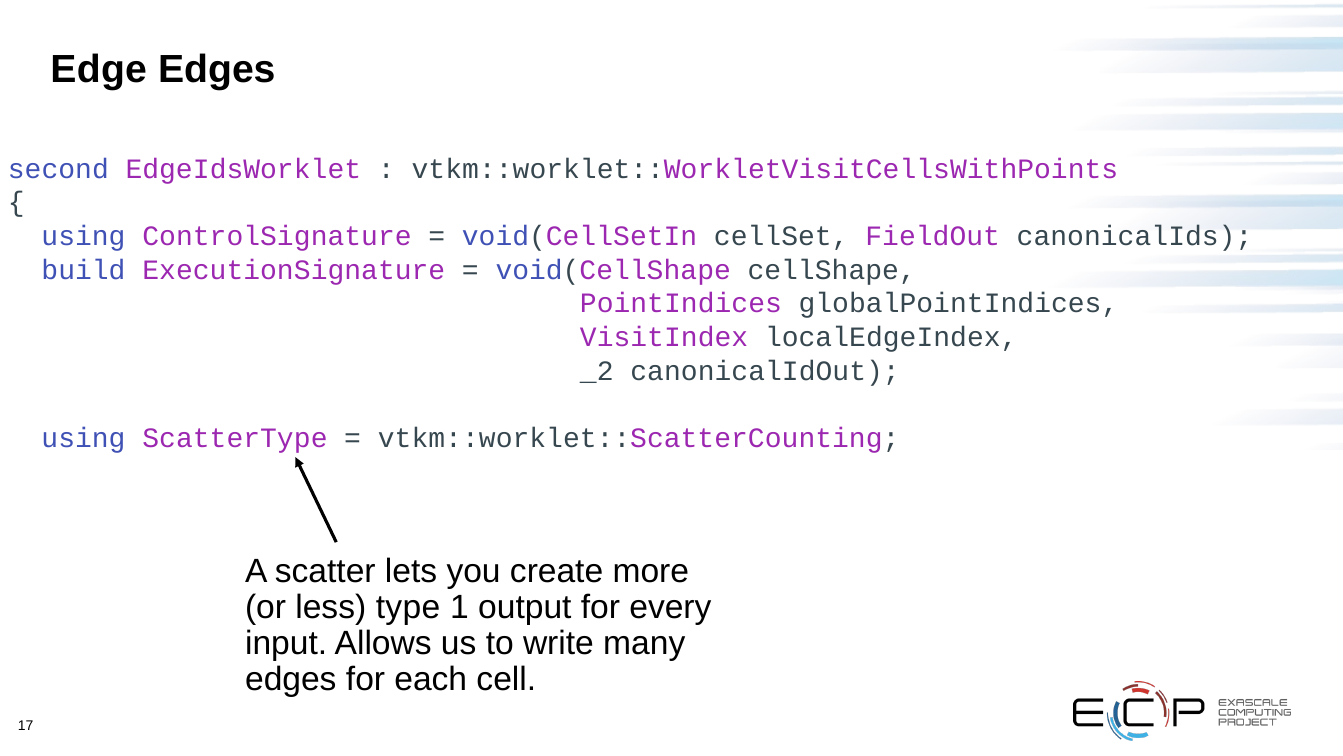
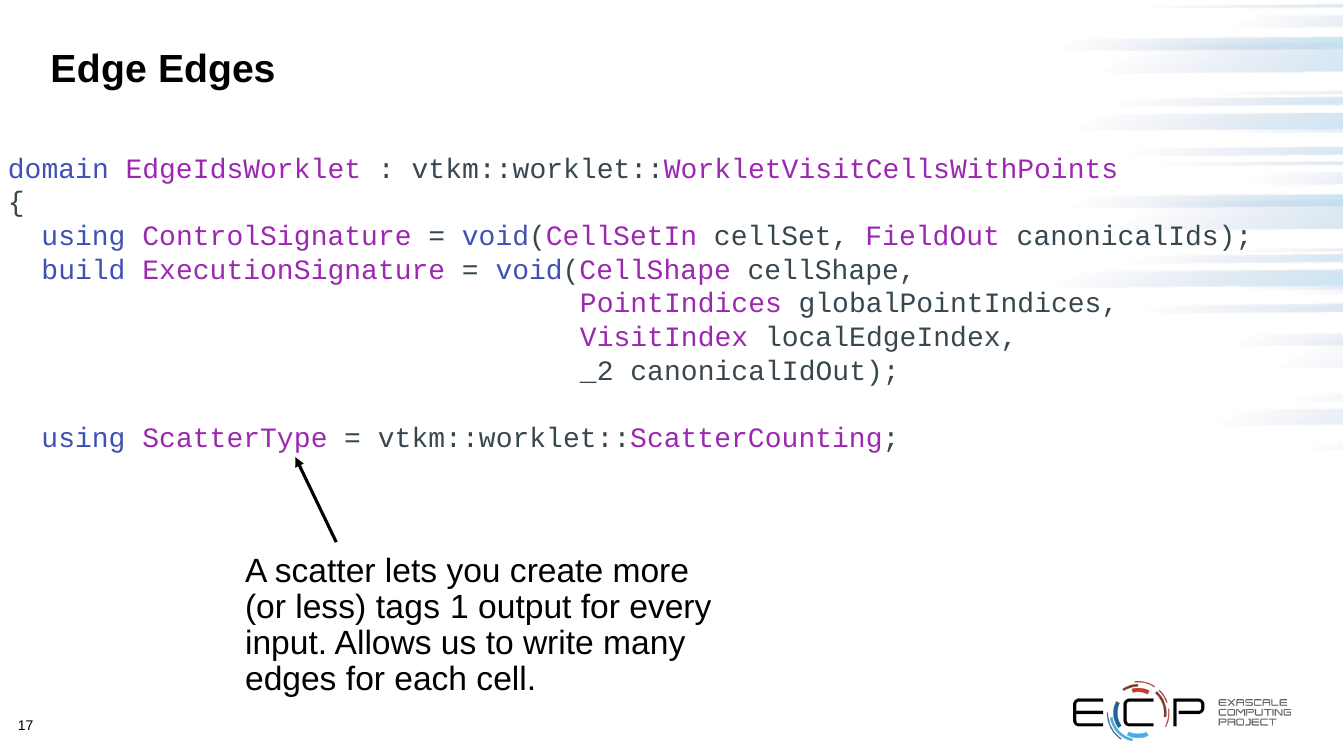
second: second -> domain
type: type -> tags
